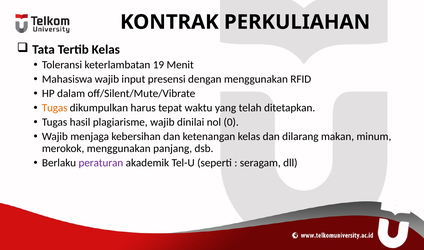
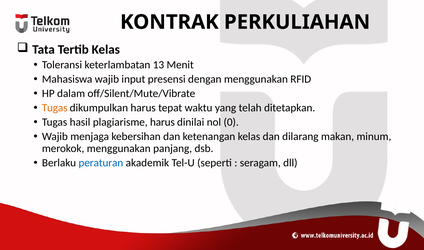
19: 19 -> 13
plagiarisme wajib: wajib -> harus
peraturan colour: purple -> blue
